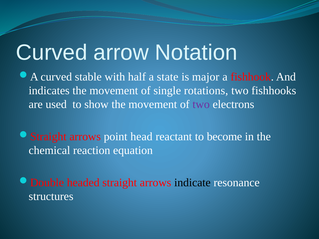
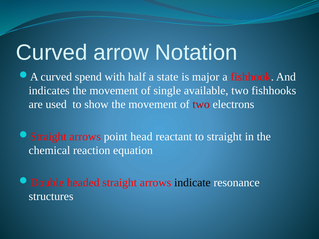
stable: stable -> spend
rotations: rotations -> available
two at (201, 104) colour: purple -> red
to become: become -> straight
